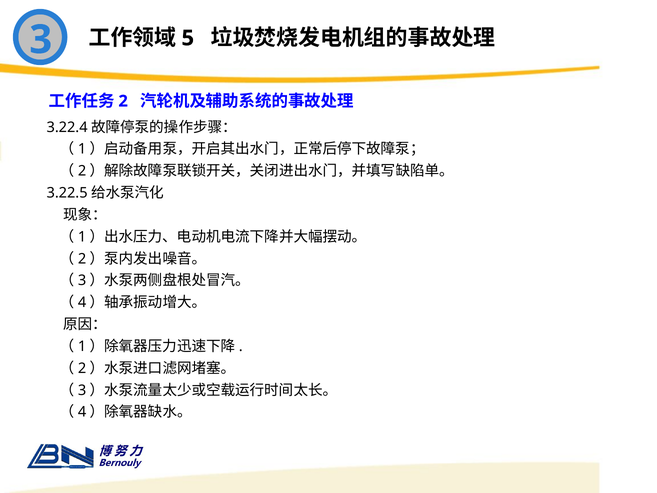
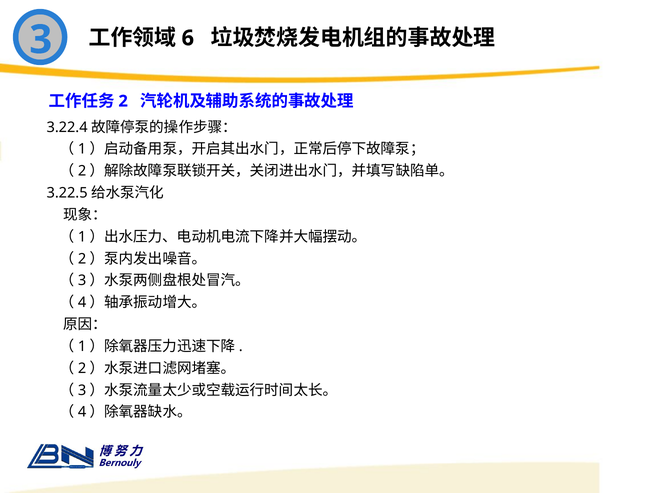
5: 5 -> 6
